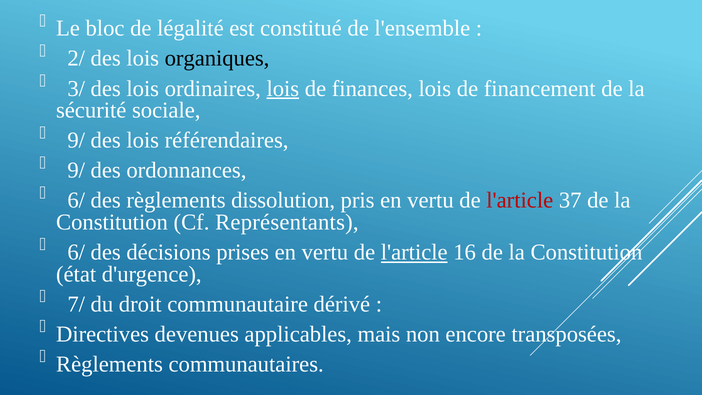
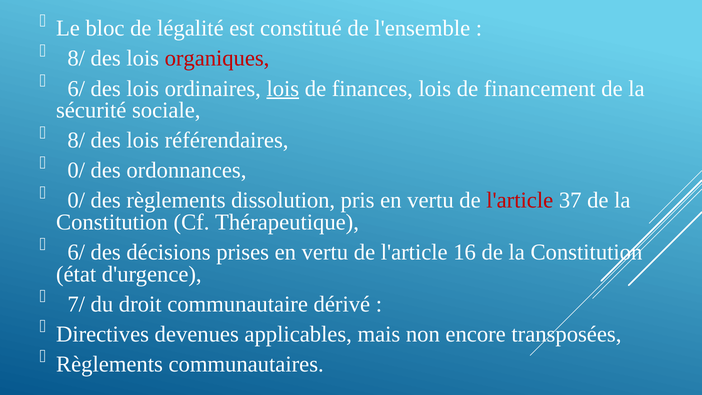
2/ at (76, 58): 2/ -> 8/
organiques colour: black -> red
3/ at (76, 89): 3/ -> 6/
9/ at (76, 140): 9/ -> 8/
9/ at (76, 170): 9/ -> 0/
6/ at (76, 200): 6/ -> 0/
Représentants: Représentants -> Thérapeutique
l'article at (414, 252) underline: present -> none
